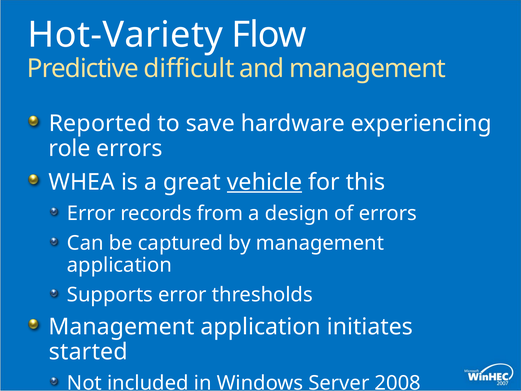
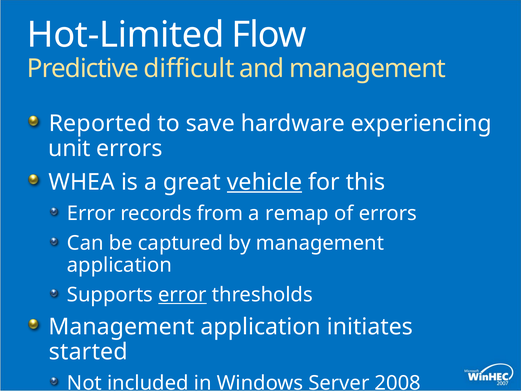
Hot-Variety: Hot-Variety -> Hot-Limited
role: role -> unit
design: design -> remap
error at (182, 295) underline: none -> present
